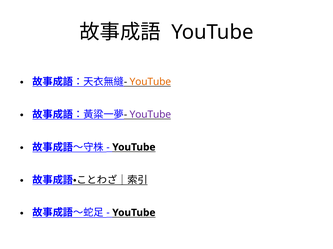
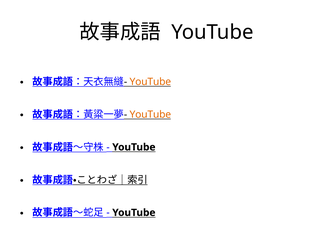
YouTube at (150, 115) colour: purple -> orange
